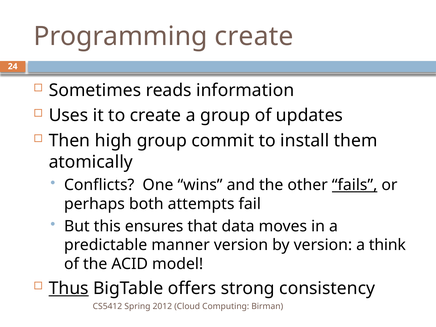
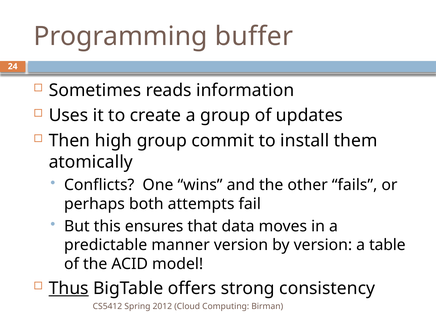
Programming create: create -> buffer
fails underline: present -> none
think: think -> table
